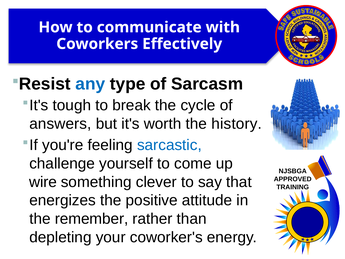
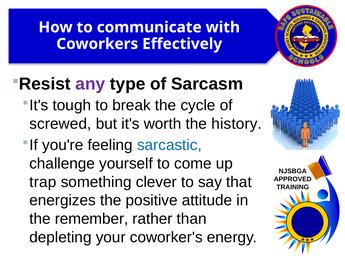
any colour: blue -> purple
answers: answers -> screwed
wire: wire -> trap
